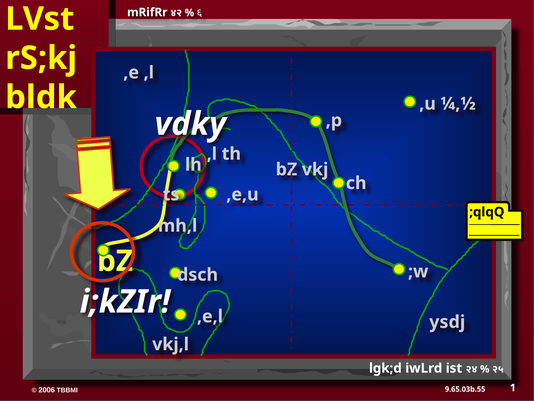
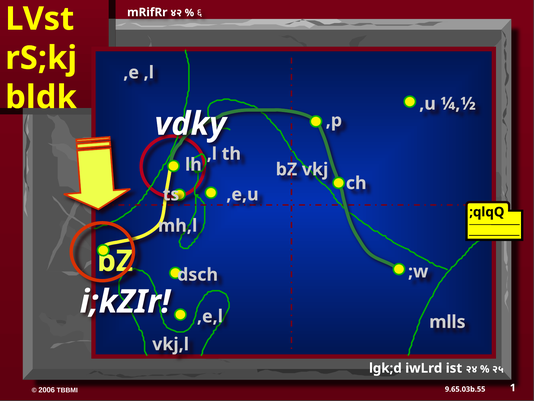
ysdj: ysdj -> mlls
